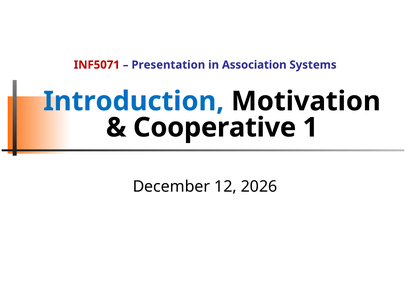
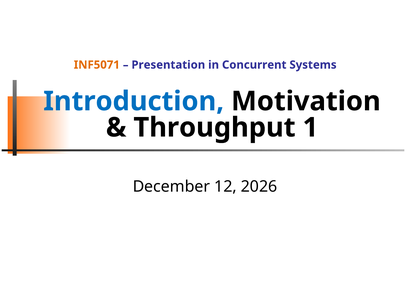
INF5071 colour: red -> orange
Association: Association -> Concurrent
Cooperative: Cooperative -> Throughput
